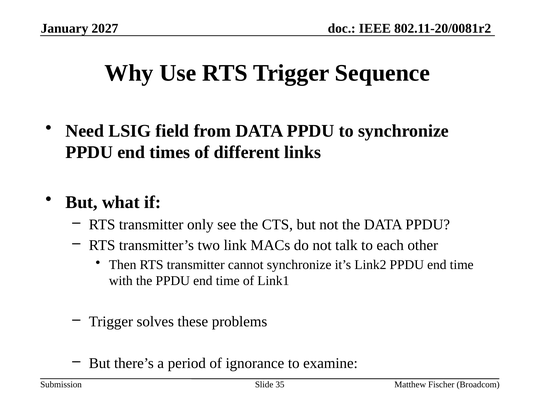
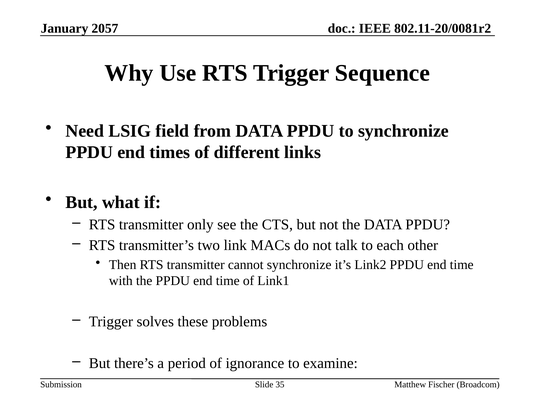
2027: 2027 -> 2057
